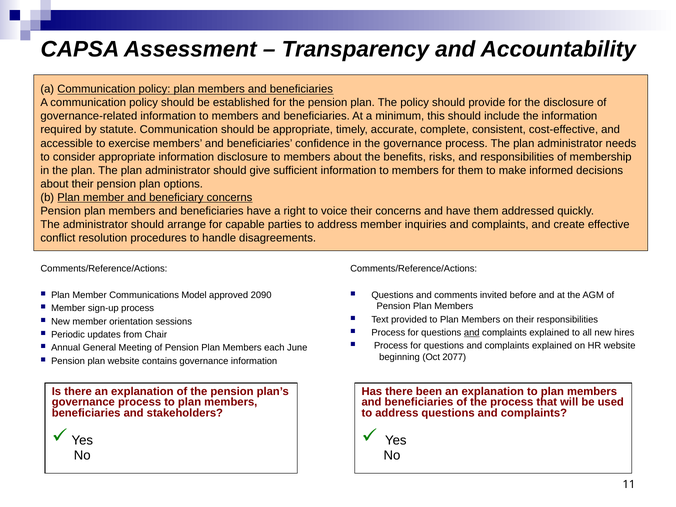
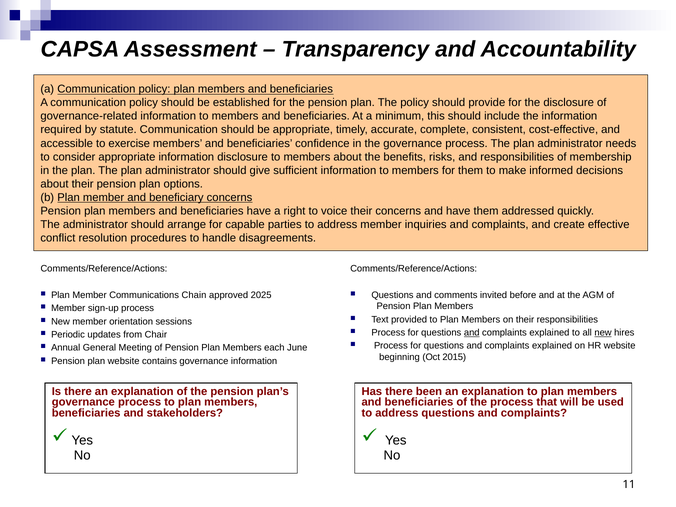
Model: Model -> Chain
2090: 2090 -> 2025
new at (603, 333) underline: none -> present
2077: 2077 -> 2015
